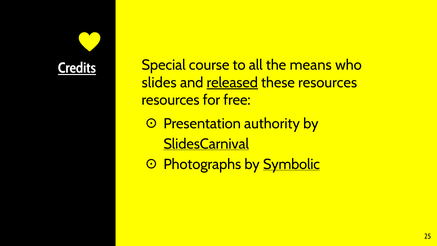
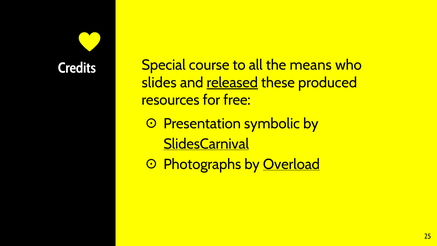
Credits underline: present -> none
these resources: resources -> produced
authority: authority -> symbolic
Symbolic: Symbolic -> Overload
